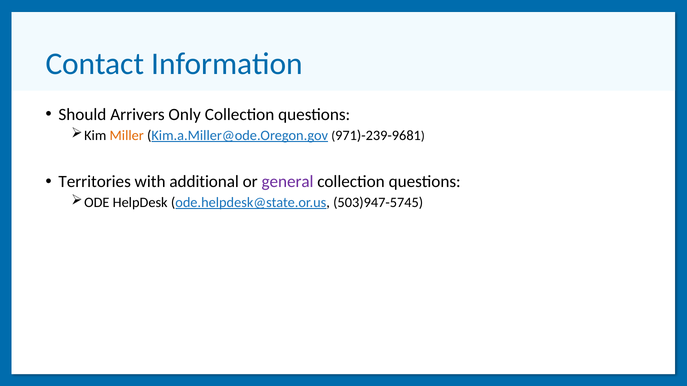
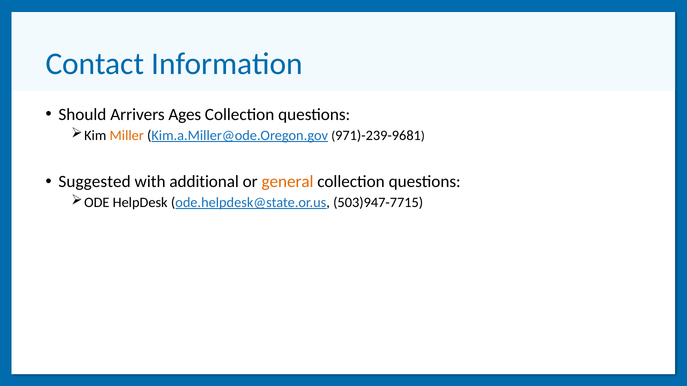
Only: Only -> Ages
Territories: Territories -> Suggested
general colour: purple -> orange
503)947-5745: 503)947-5745 -> 503)947-7715
